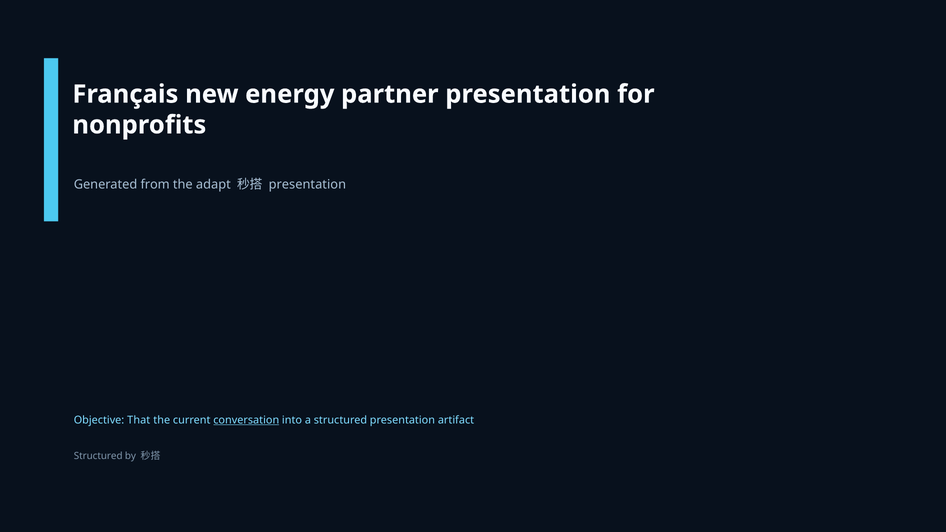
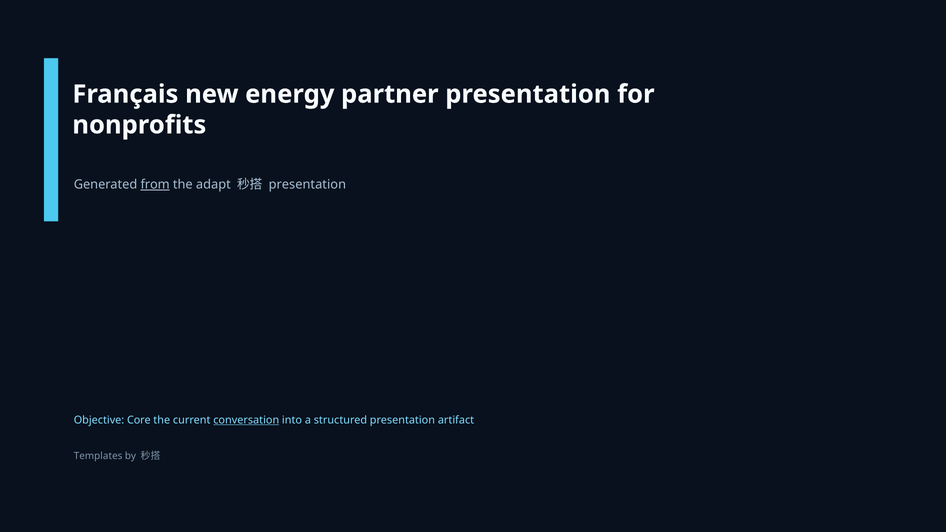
from underline: none -> present
That: That -> Core
Structured at (98, 456): Structured -> Templates
